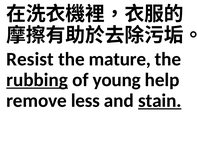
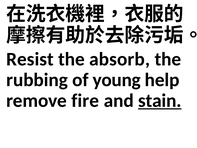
mature: mature -> absorb
rubbing underline: present -> none
less: less -> fire
